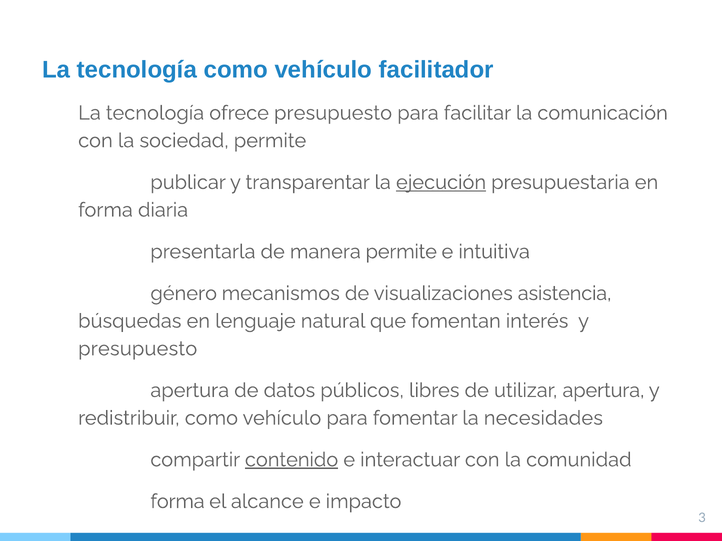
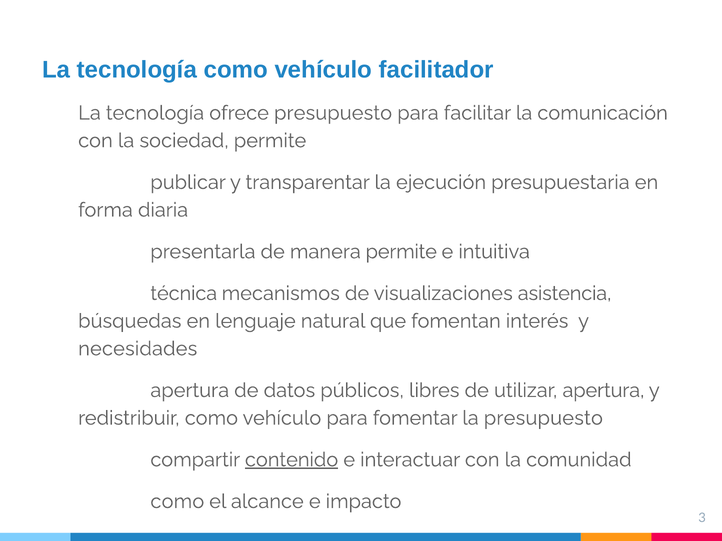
ejecución underline: present -> none
género: género -> técnica
presupuesto at (138, 349): presupuesto -> necesidades
la necesidades: necesidades -> presupuesto
forma at (177, 502): forma -> como
